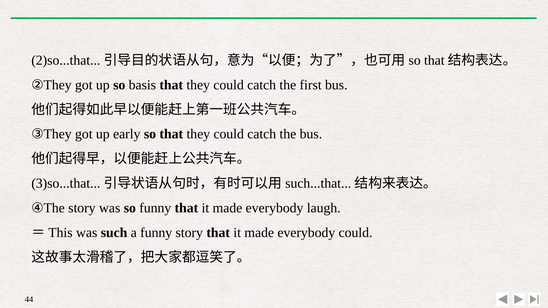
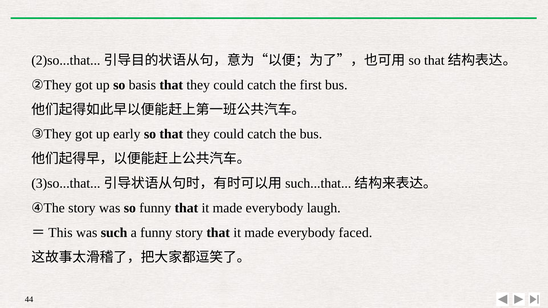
everybody could: could -> faced
